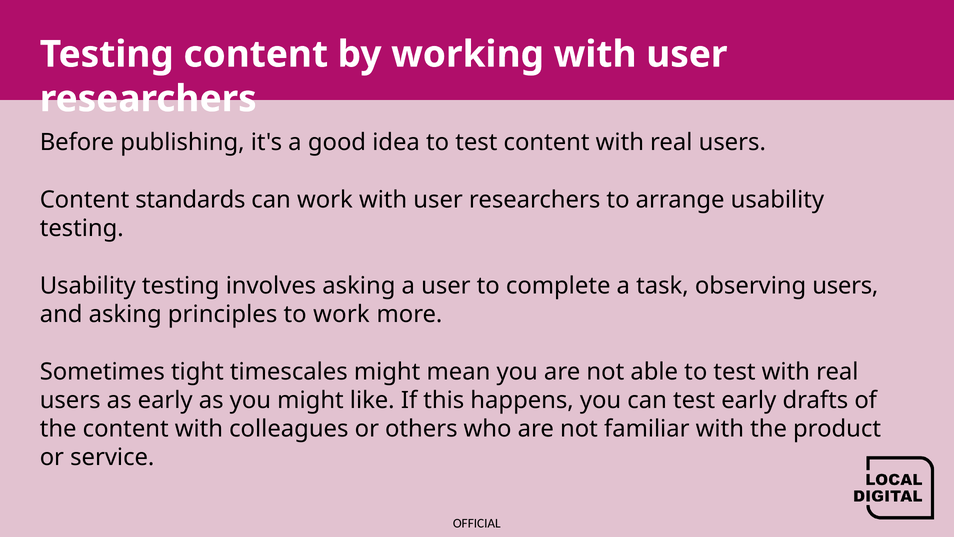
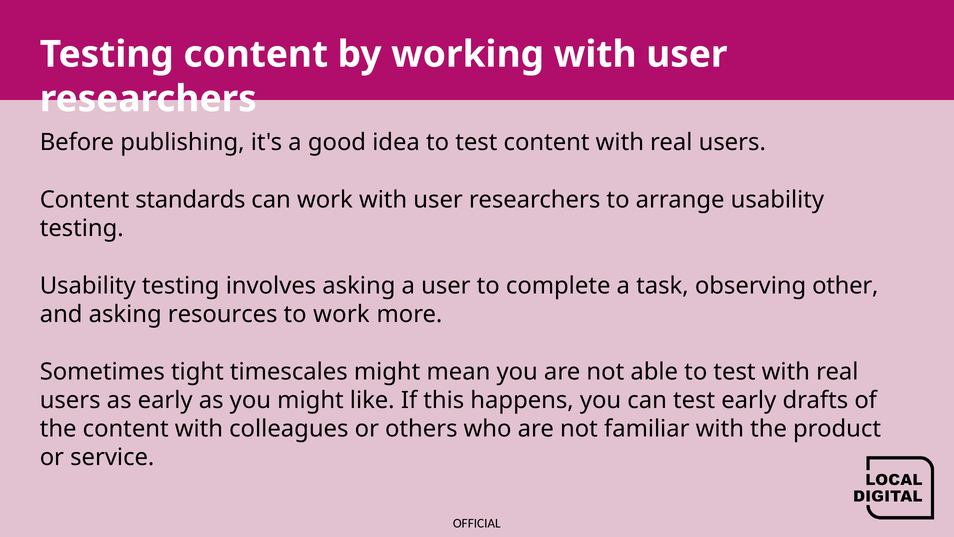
observing users: users -> other
principles: principles -> resources
